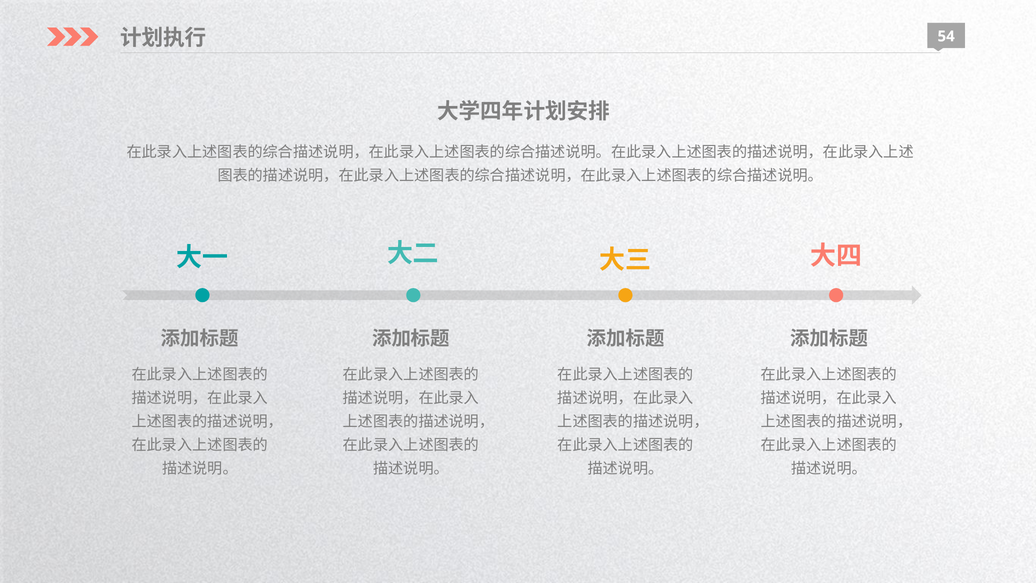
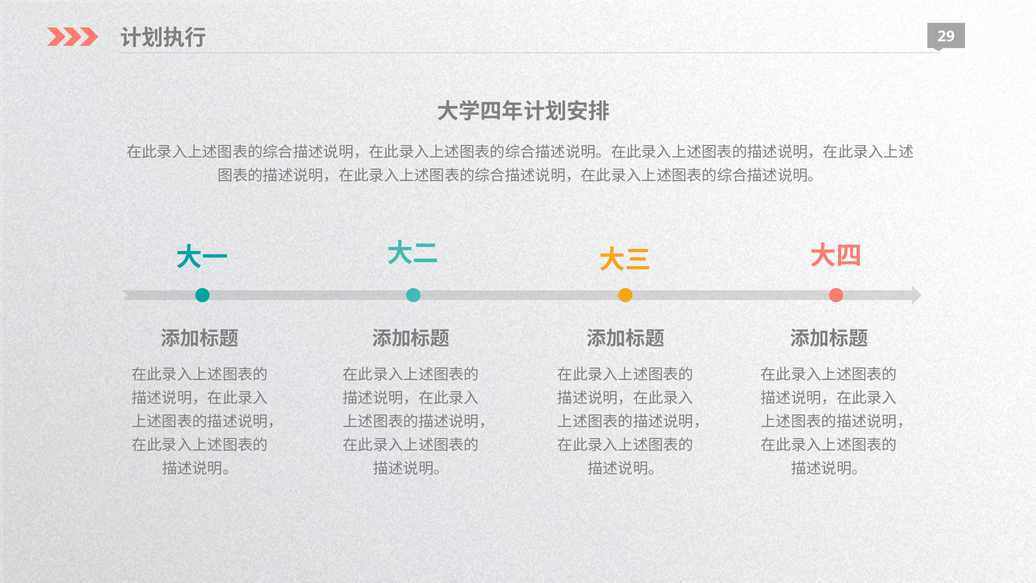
54: 54 -> 29
